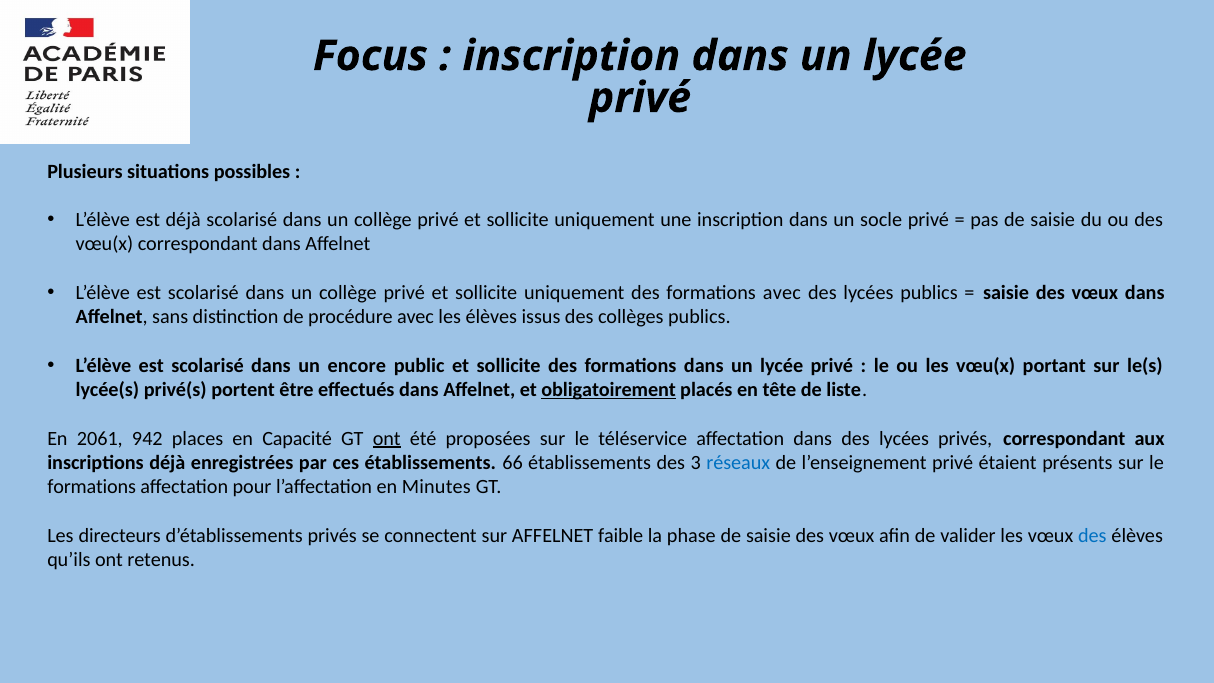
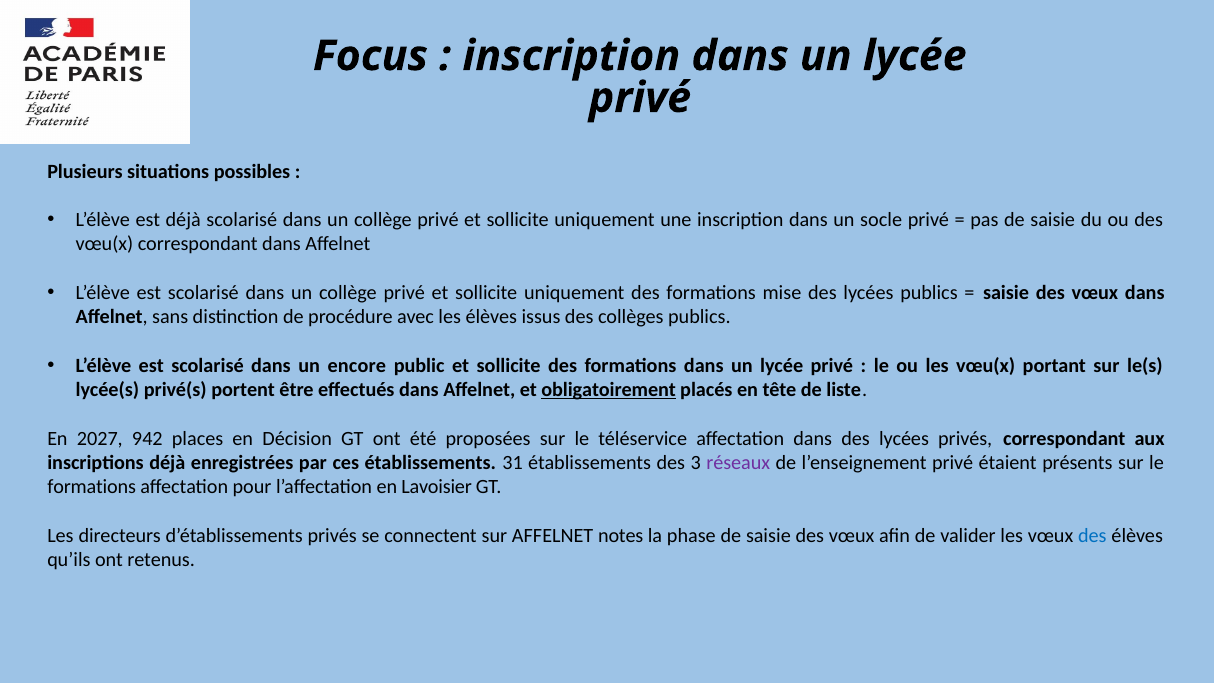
formations avec: avec -> mise
2061: 2061 -> 2027
Capacité: Capacité -> Décision
ont at (387, 438) underline: present -> none
66: 66 -> 31
réseaux colour: blue -> purple
Minutes: Minutes -> Lavoisier
faible: faible -> notes
